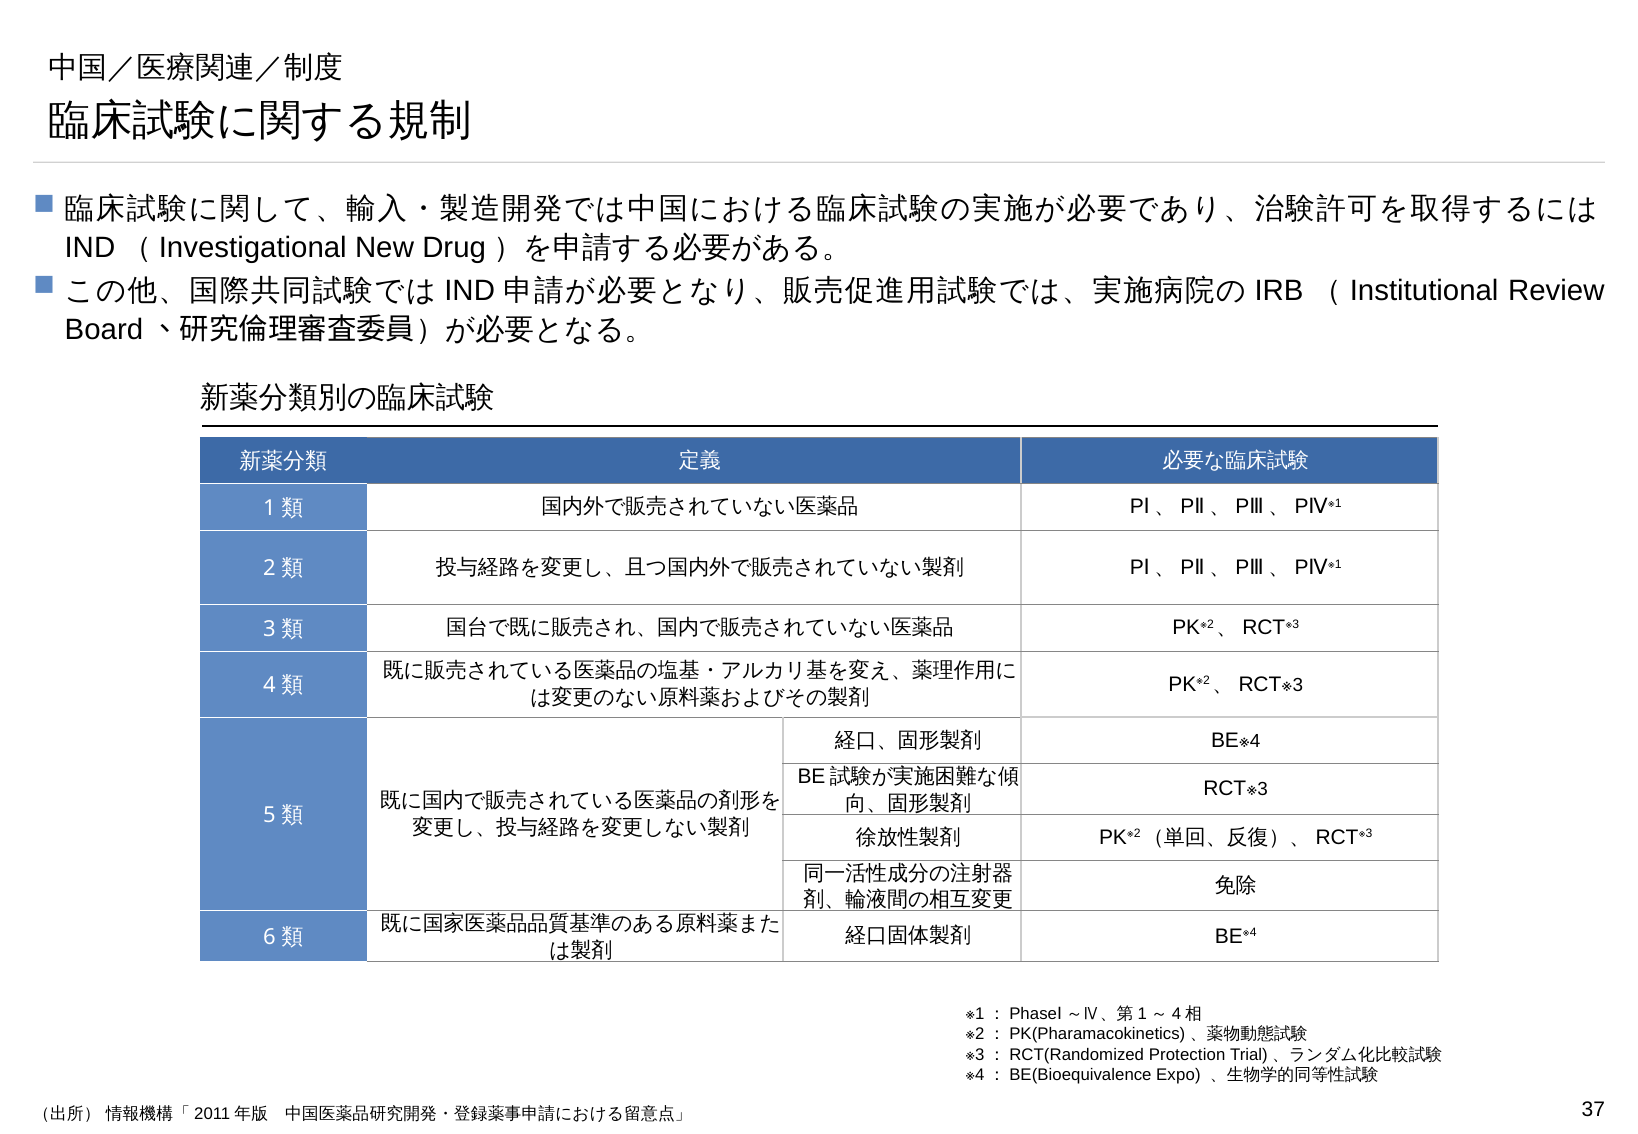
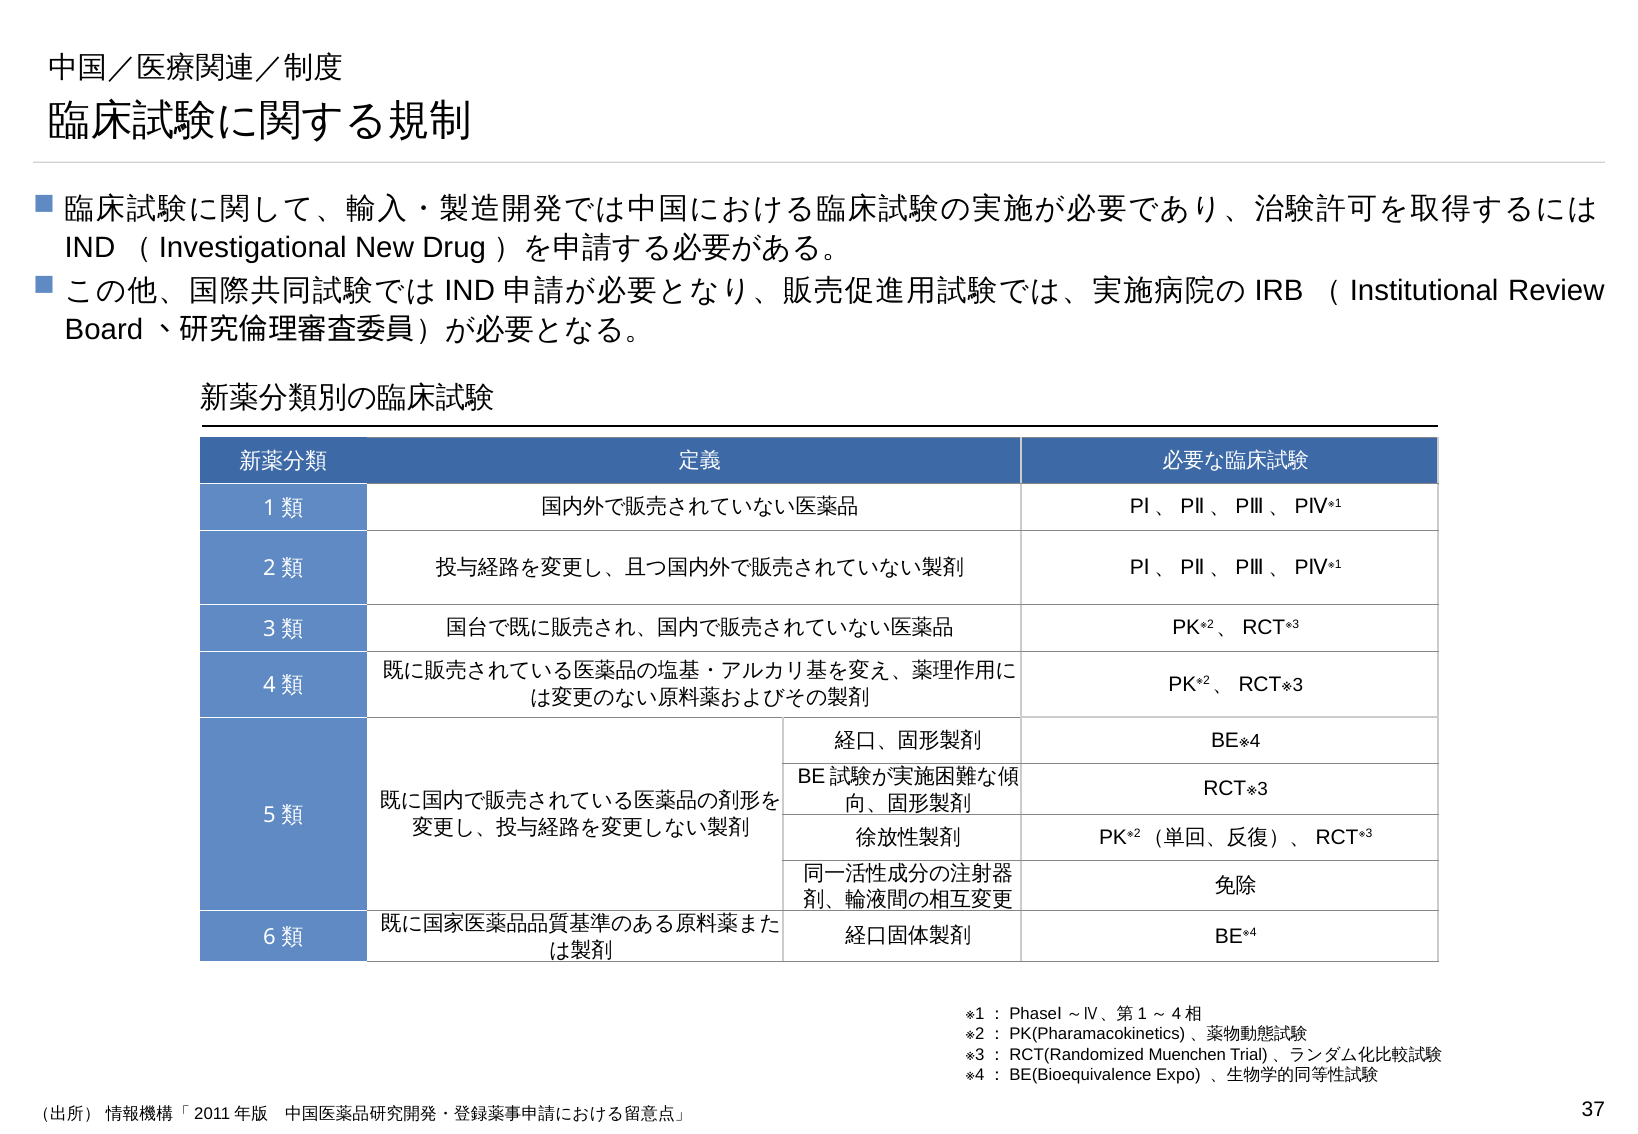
Protection: Protection -> Muenchen
